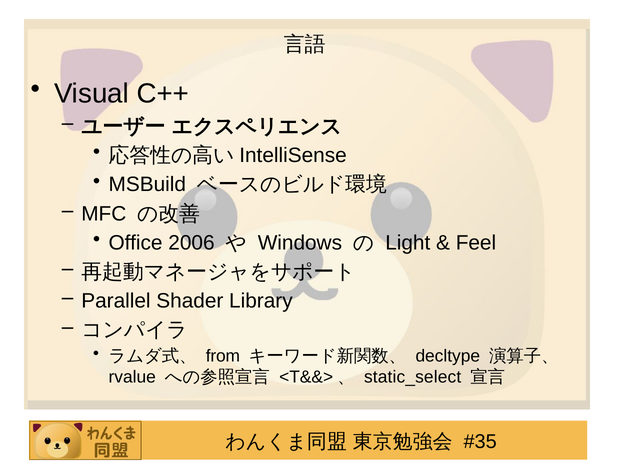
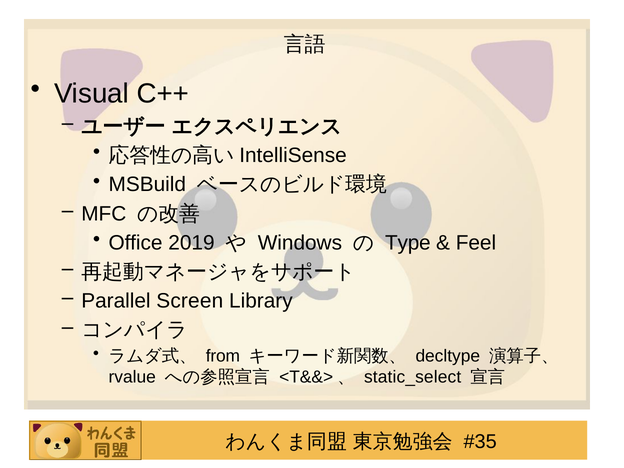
2006: 2006 -> 2019
Light: Light -> Type
Shader: Shader -> Screen
